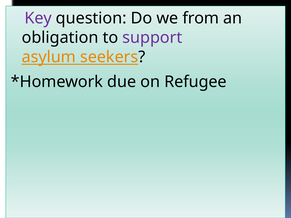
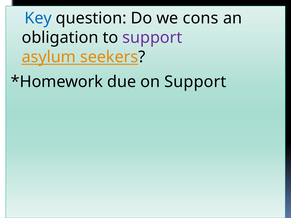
Key colour: purple -> blue
from: from -> cons
on Refugee: Refugee -> Support
